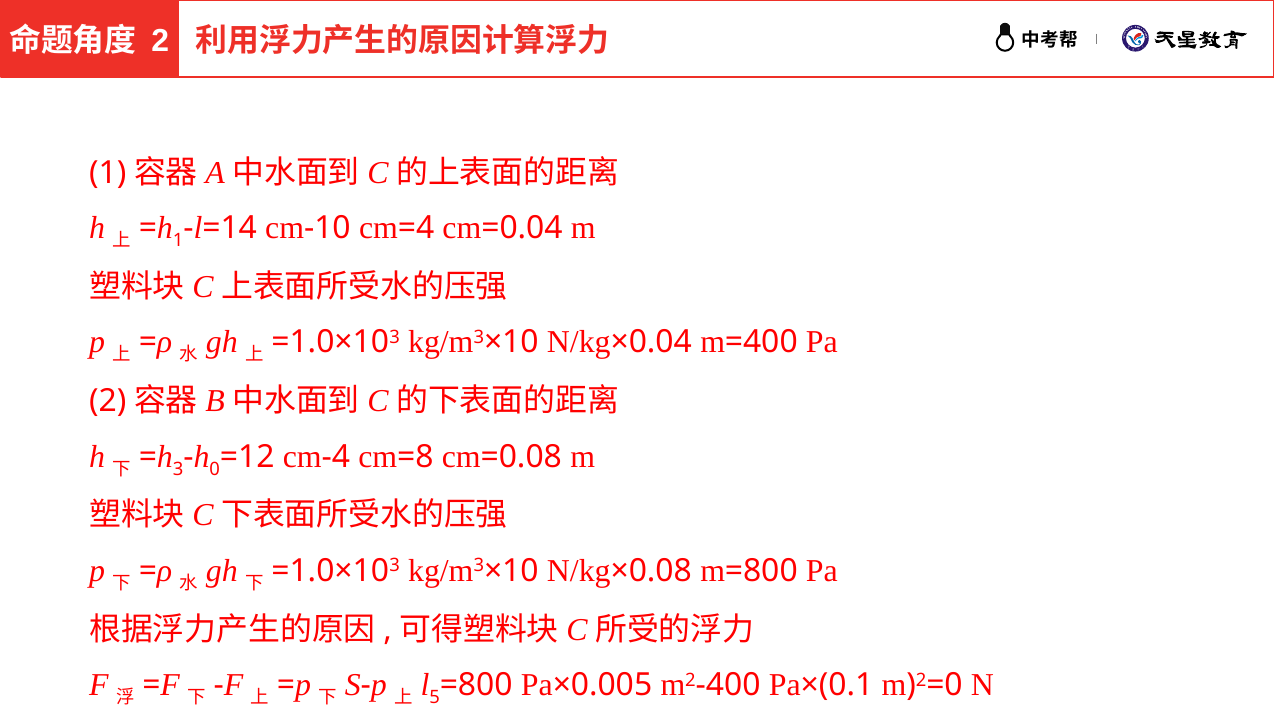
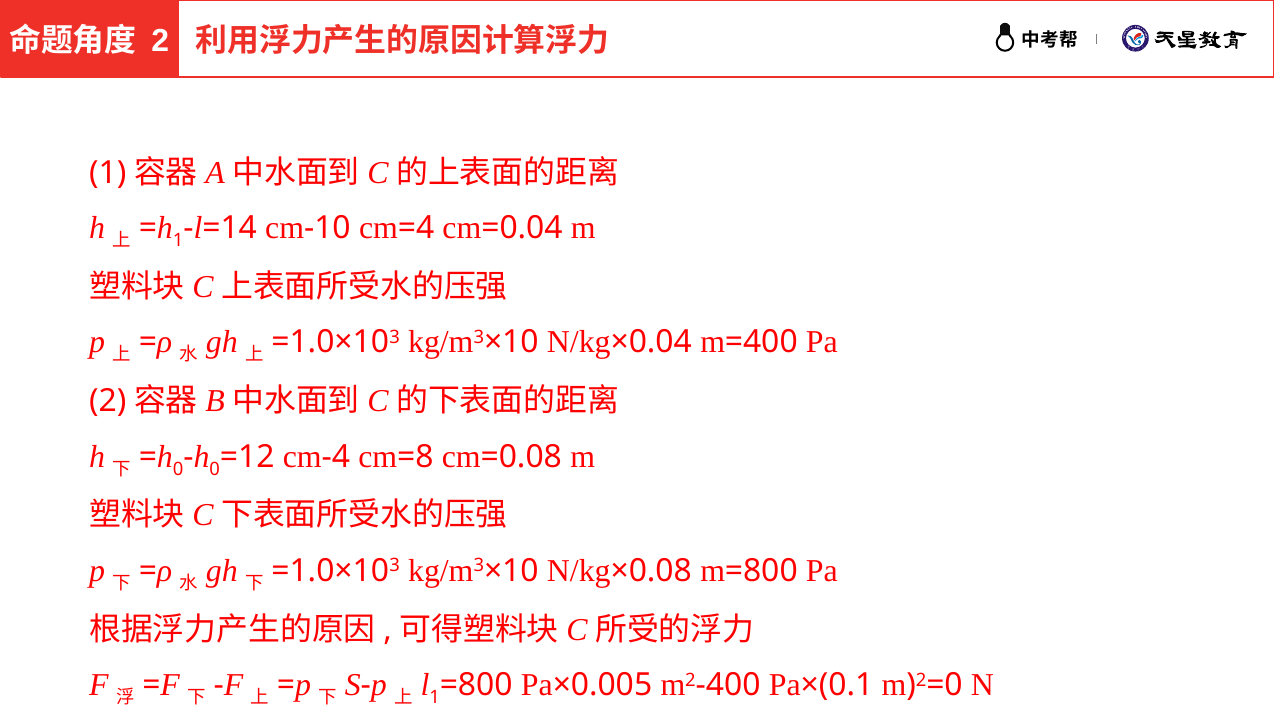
3 at (178, 469): 3 -> 0
5 at (435, 698): 5 -> 1
